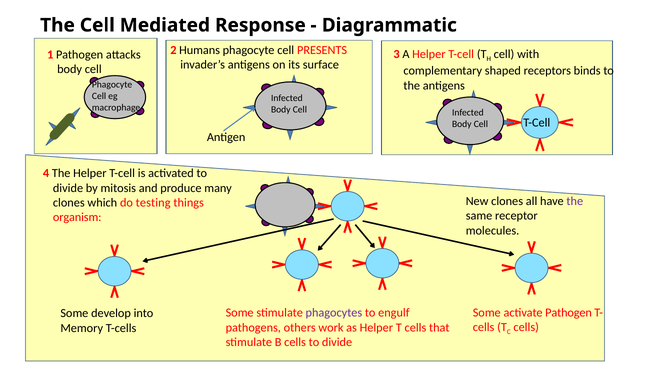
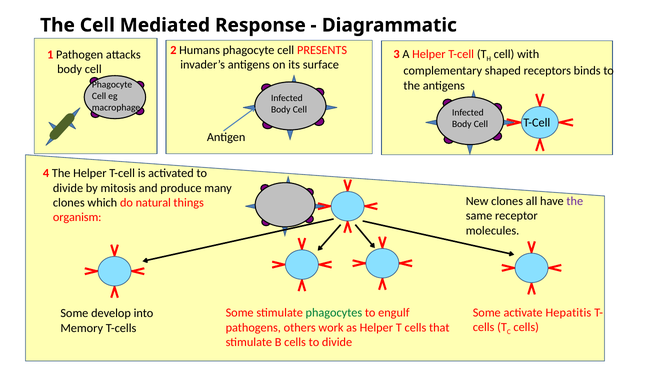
testing: testing -> natural
activate Pathogen: Pathogen -> Hepatitis
phagocytes colour: purple -> green
